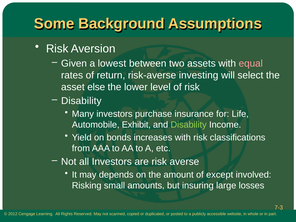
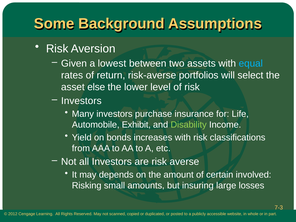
equal colour: pink -> light blue
investing: investing -> portfolios
Disability at (81, 101): Disability -> Investors
except: except -> certain
